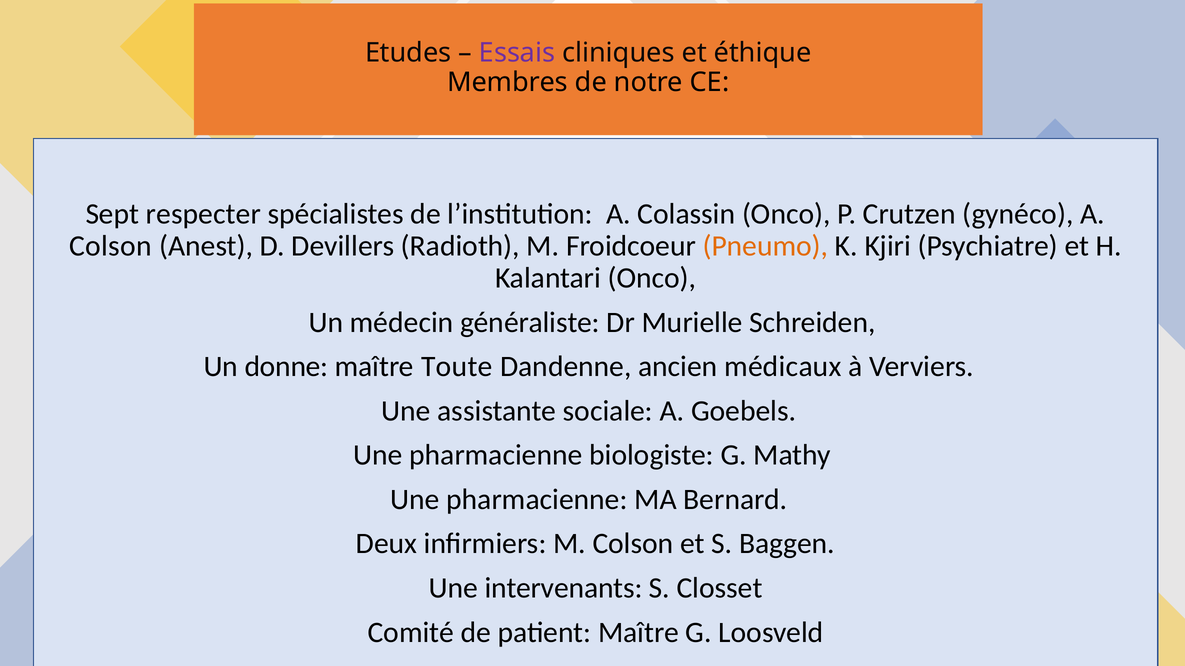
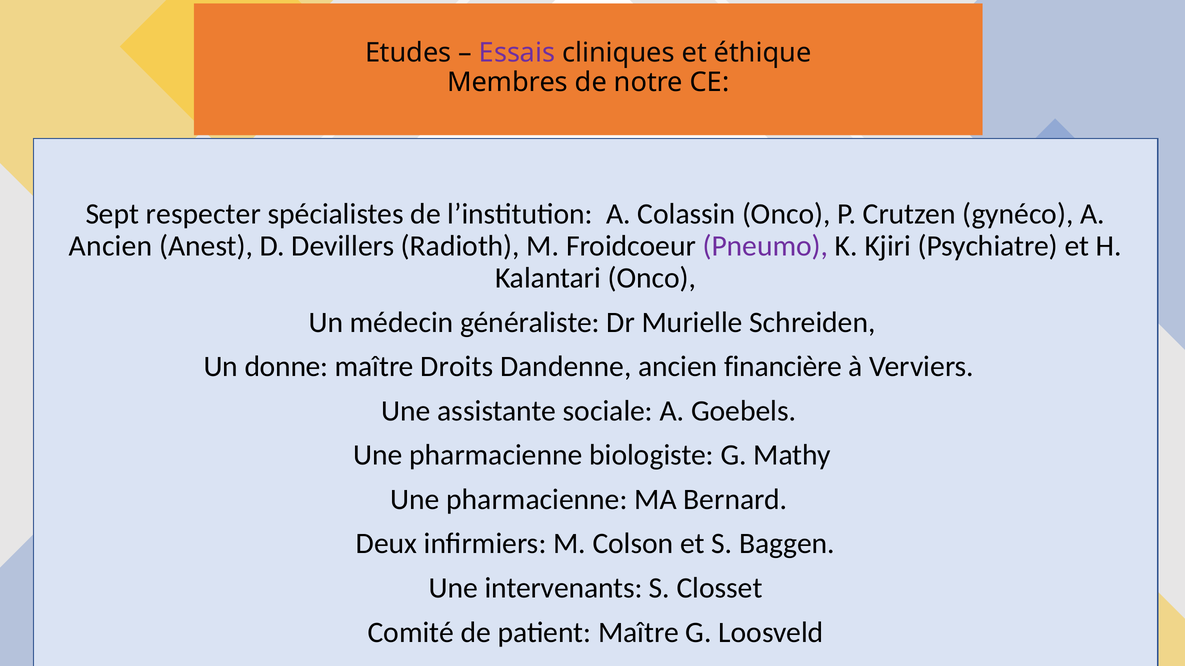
Colson at (111, 246): Colson -> Ancien
Pneumo colour: orange -> purple
Toute: Toute -> Droits
médicaux: médicaux -> financière
